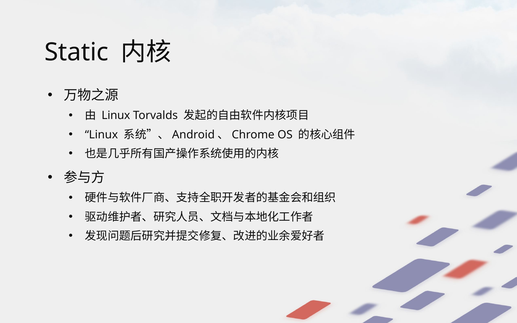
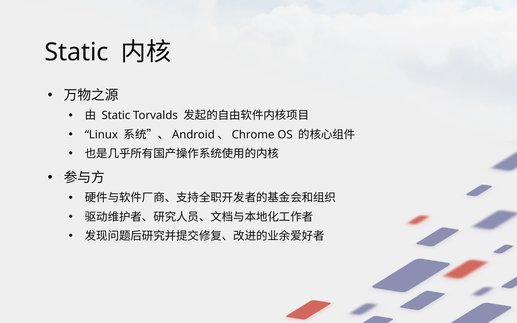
Linux at (116, 116): Linux -> Static
